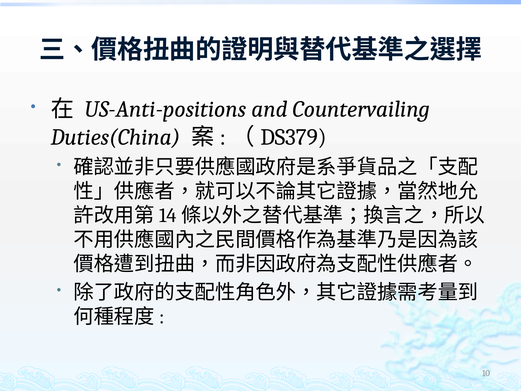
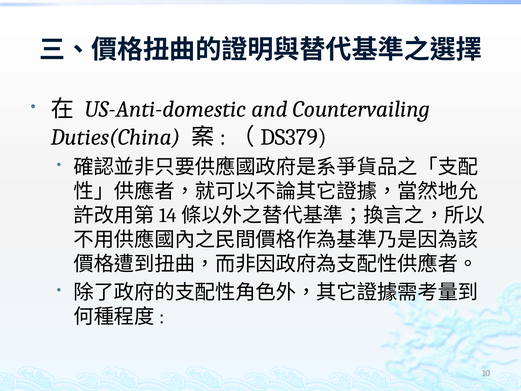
US-Anti-positions: US-Anti-positions -> US-Anti-domestic
